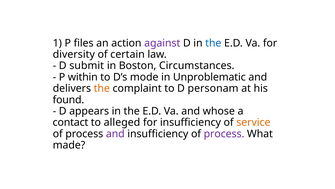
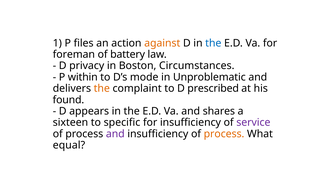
against colour: purple -> orange
diversity: diversity -> foreman
certain: certain -> battery
submit: submit -> privacy
personam: personam -> prescribed
whose: whose -> shares
contact: contact -> sixteen
alleged: alleged -> specific
service colour: orange -> purple
process at (224, 133) colour: purple -> orange
made: made -> equal
